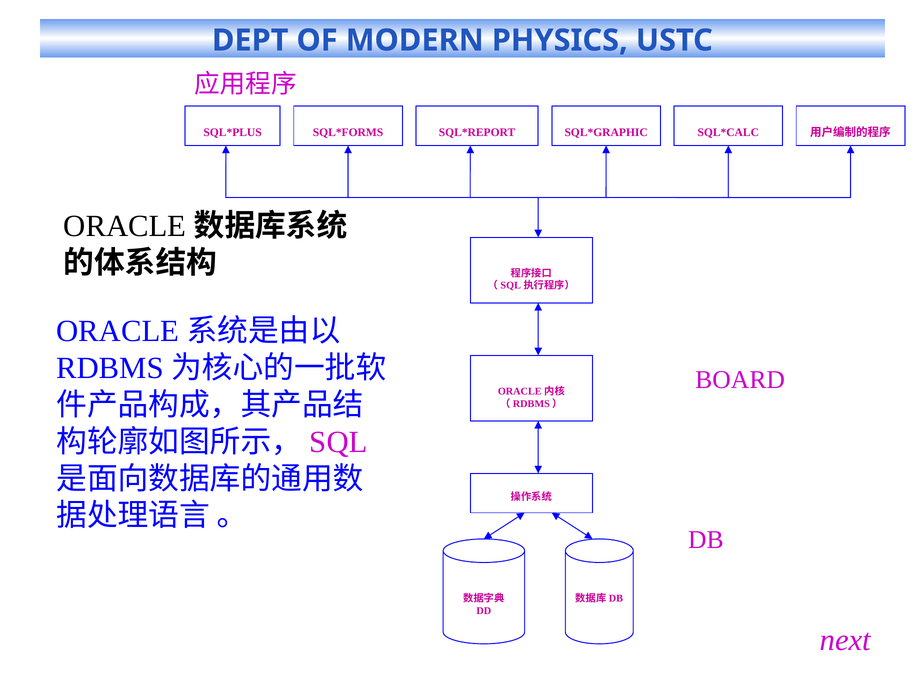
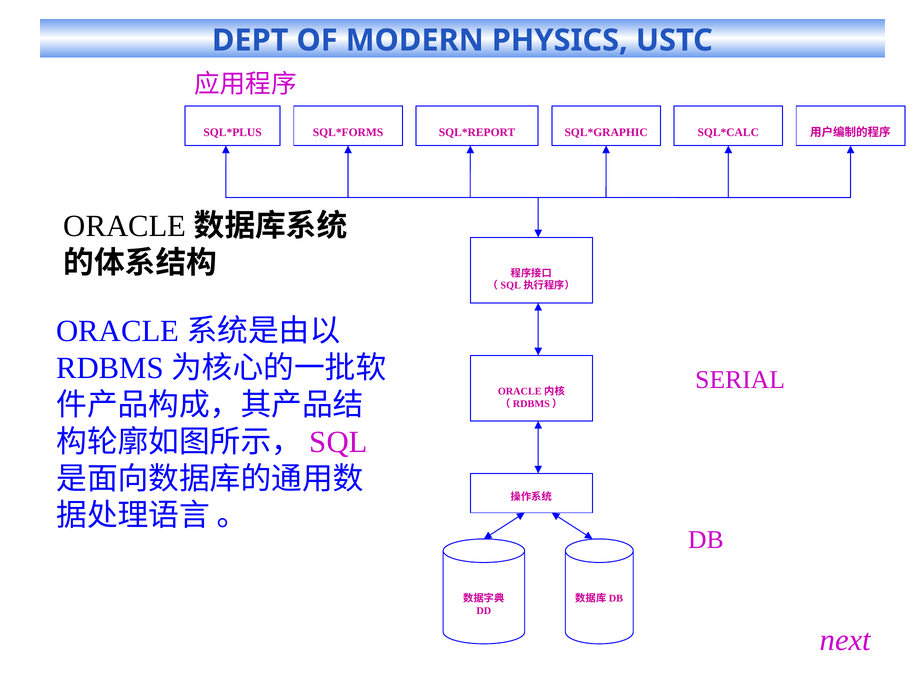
BOARD: BOARD -> SERIAL
